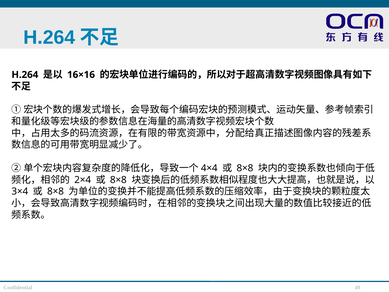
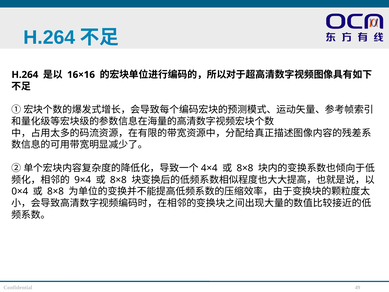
2×4: 2×4 -> 9×4
3×4: 3×4 -> 0×4
